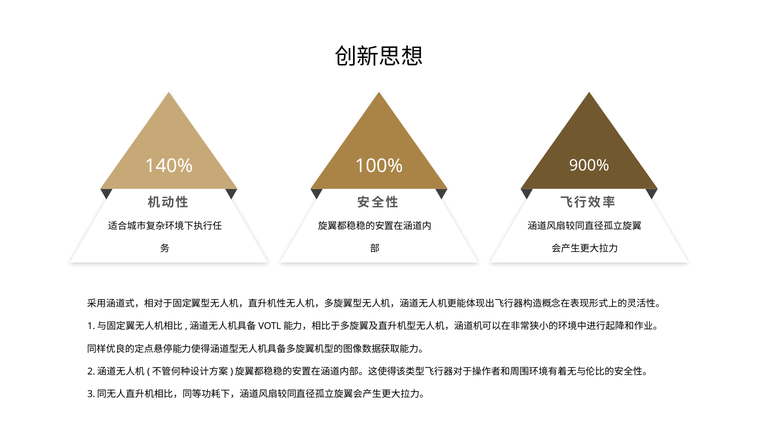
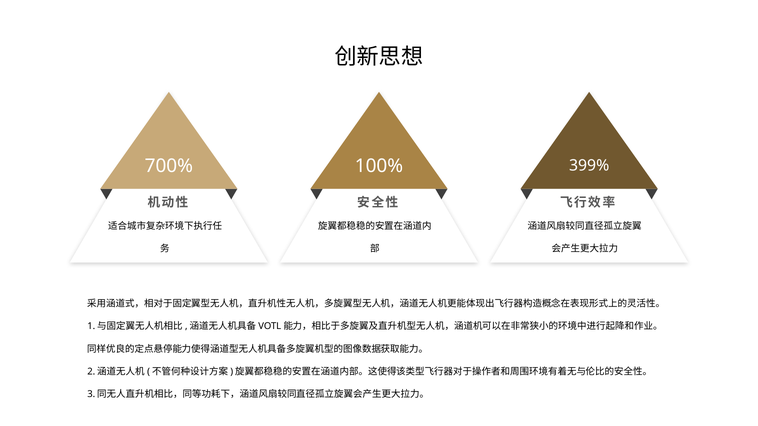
140%: 140% -> 700%
900%: 900% -> 399%
